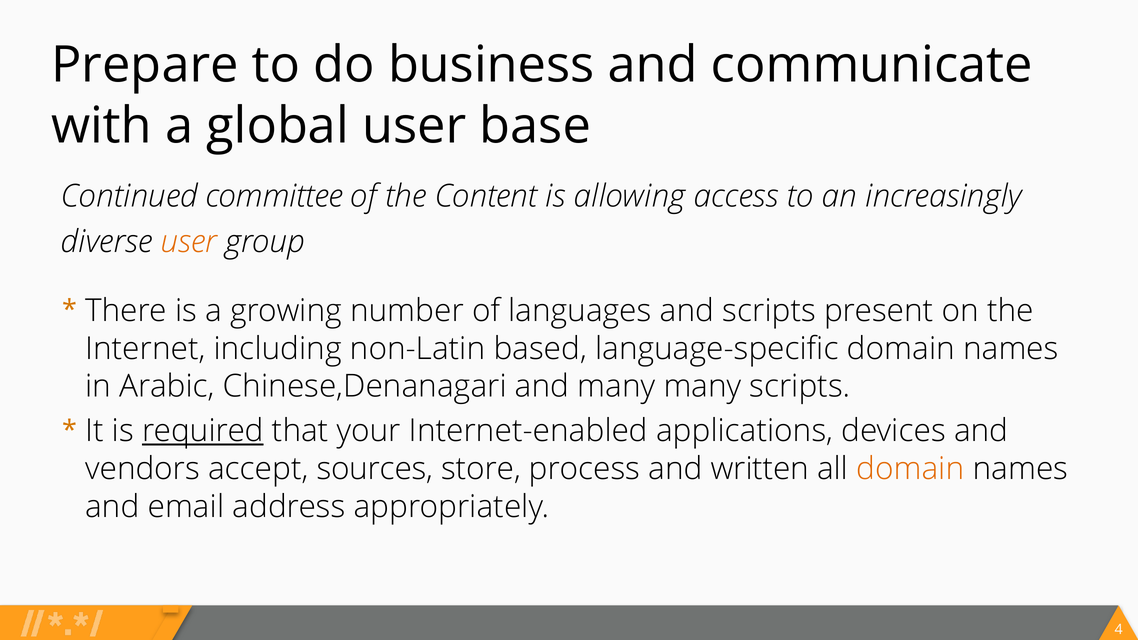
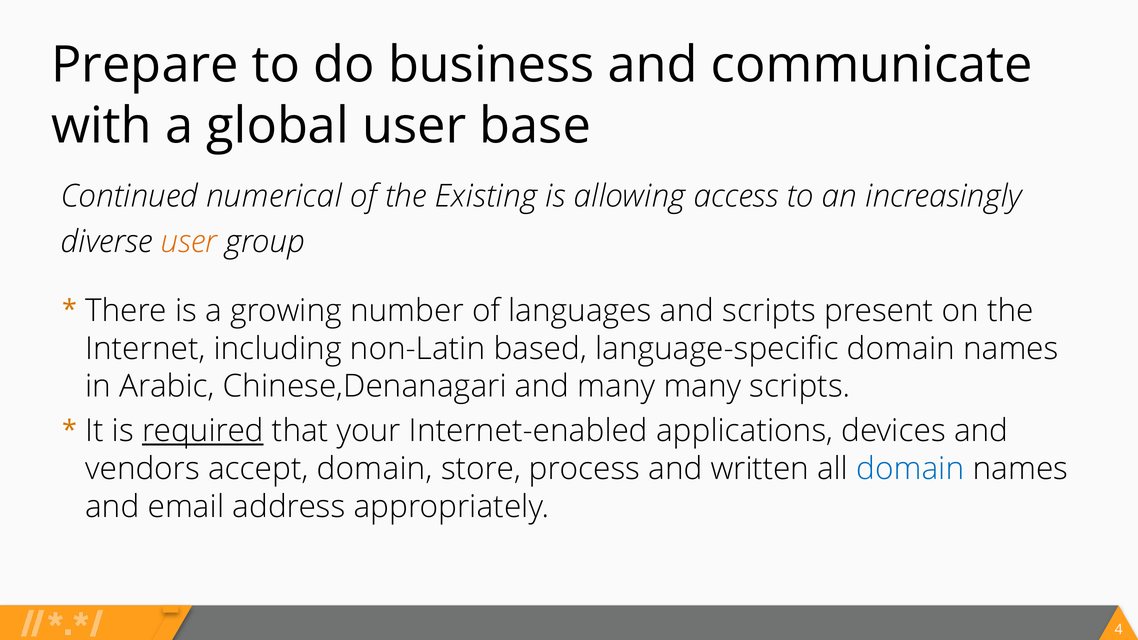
committee: committee -> numerical
Content: Content -> Existing
accept sources: sources -> domain
domain at (910, 469) colour: orange -> blue
